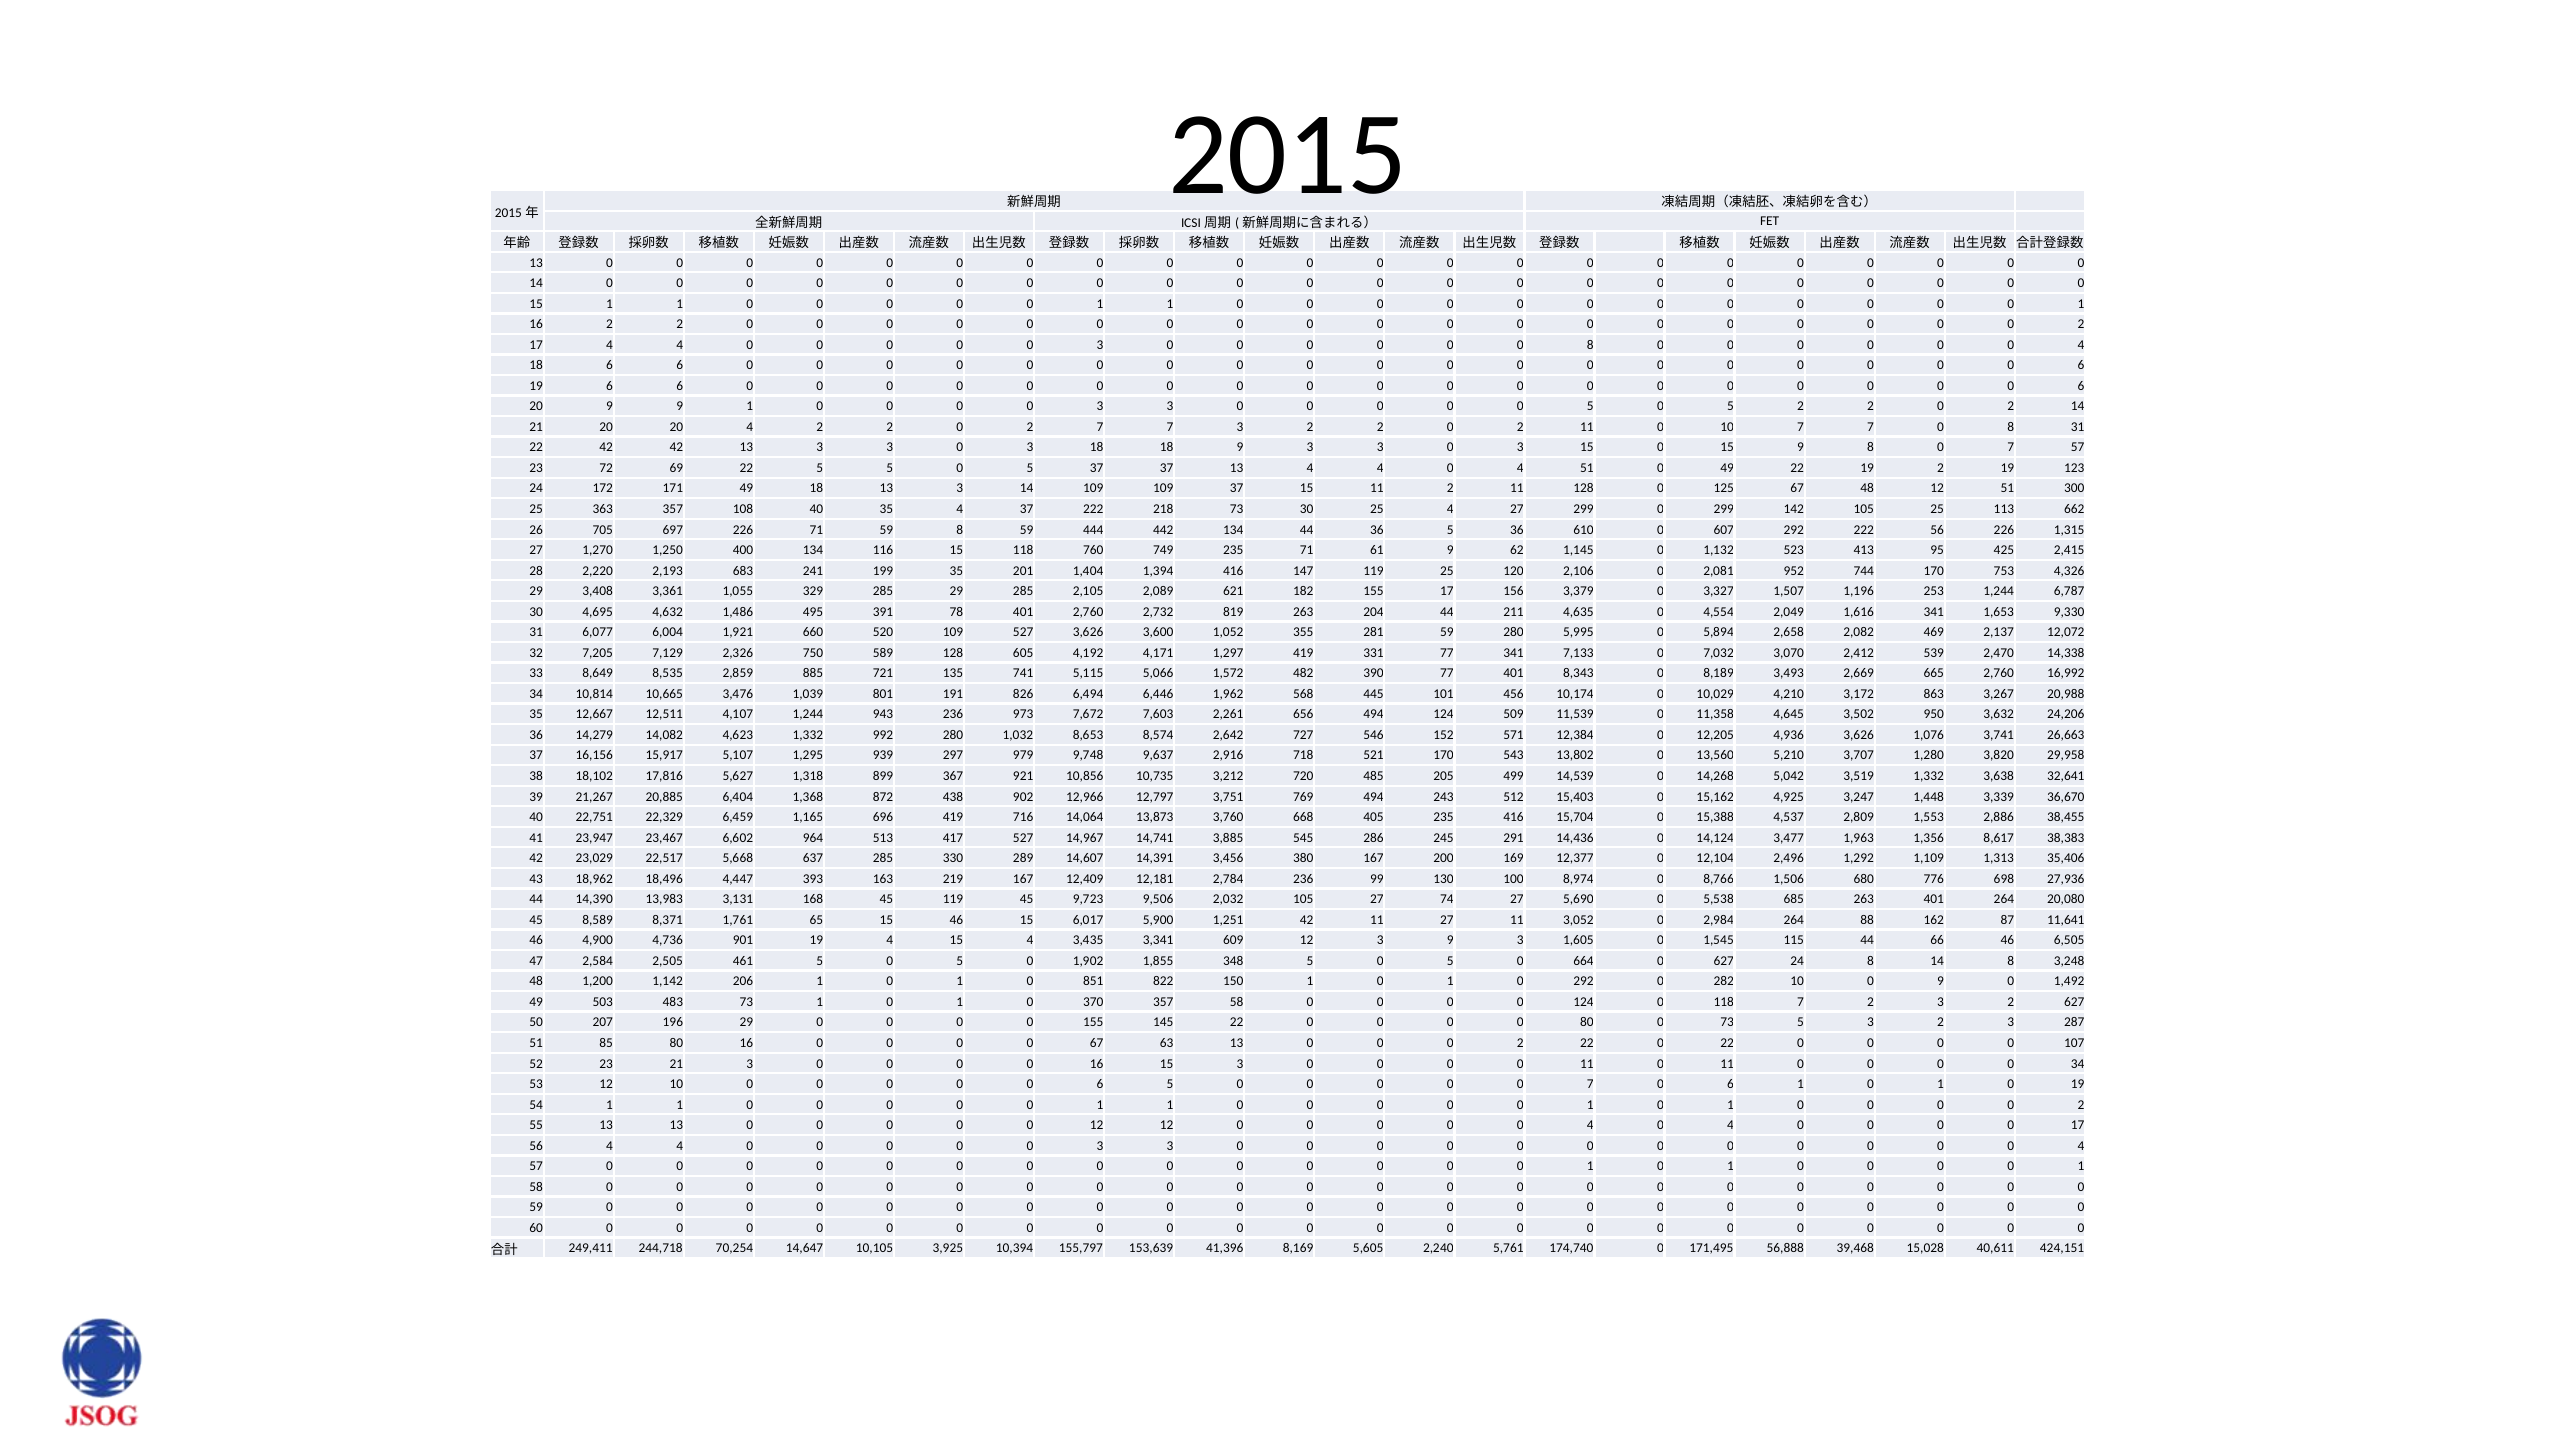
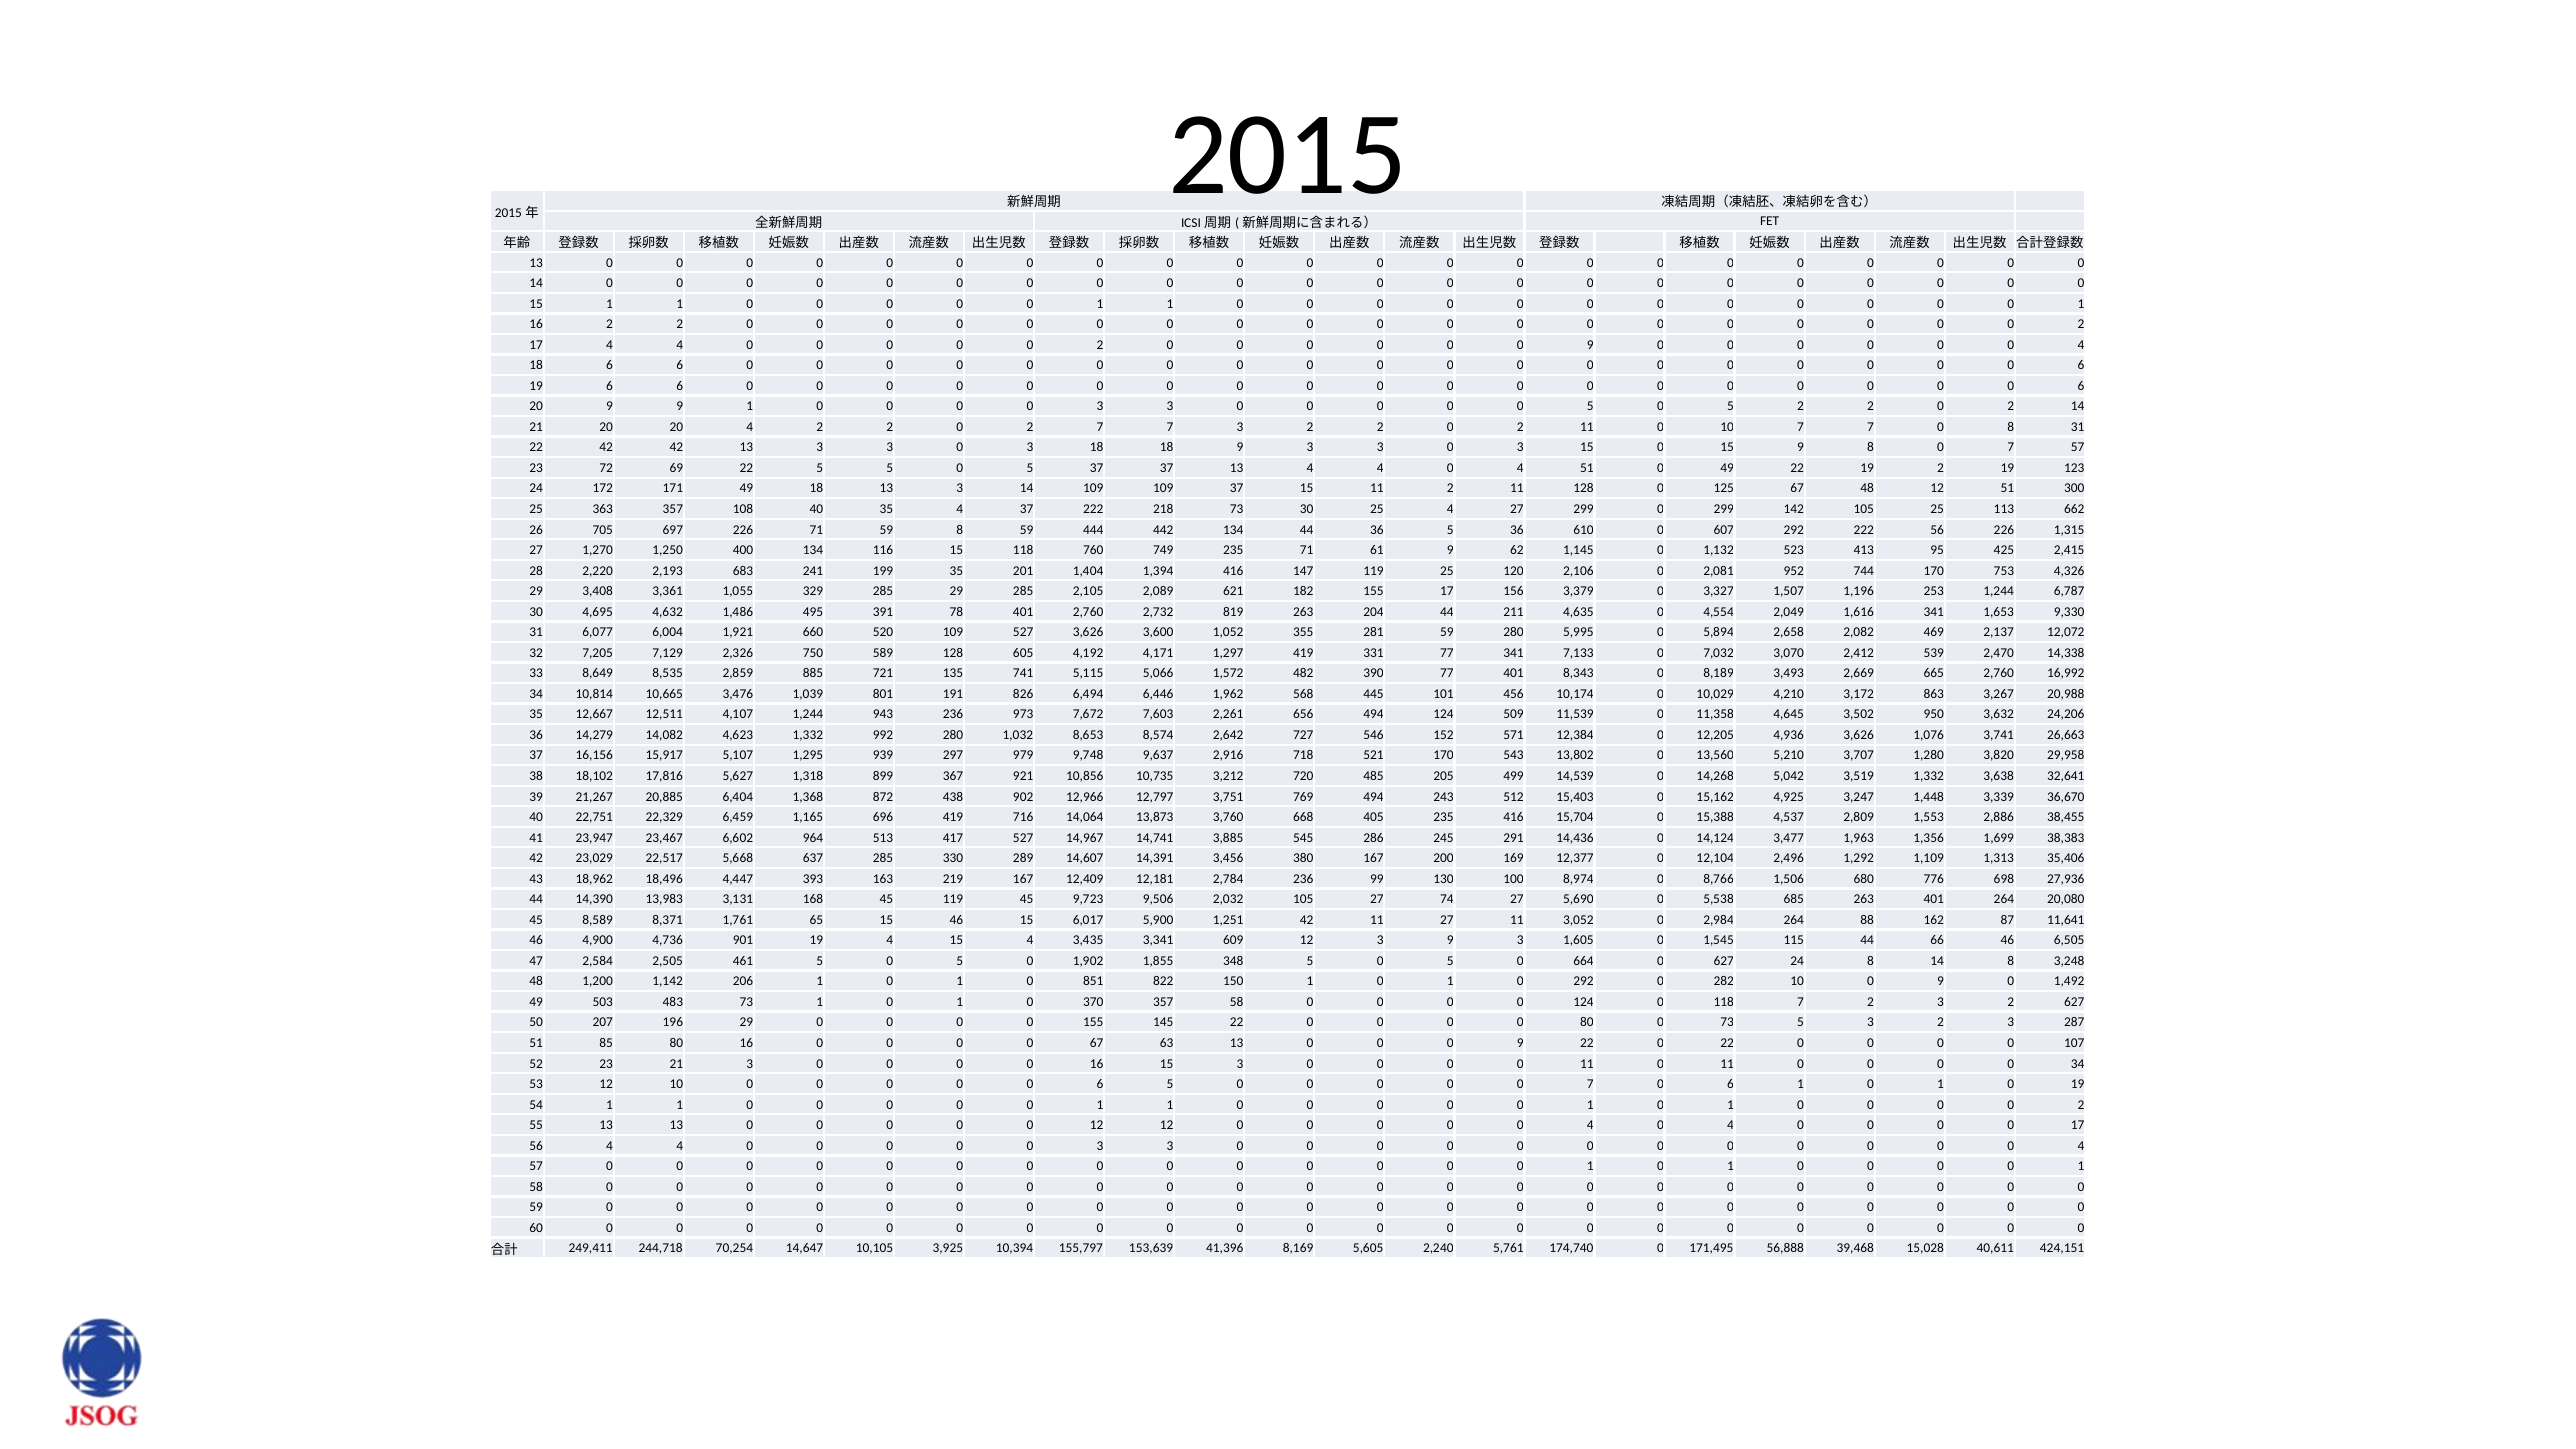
3 at (1100, 345): 3 -> 2
8 at (1590, 345): 8 -> 9
8,617: 8,617 -> 1,699
2 at (1520, 1043): 2 -> 9
